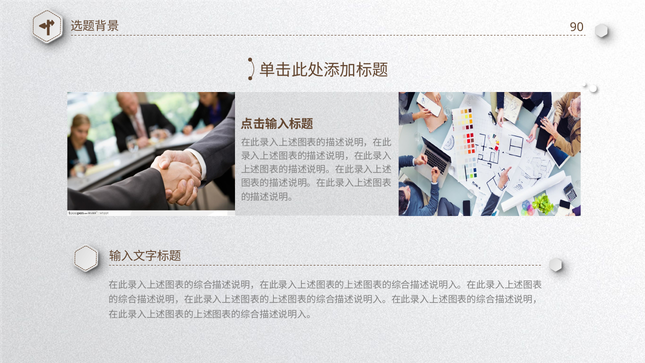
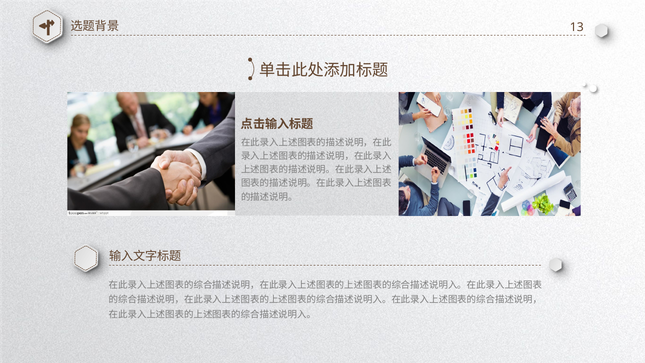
90: 90 -> 13
